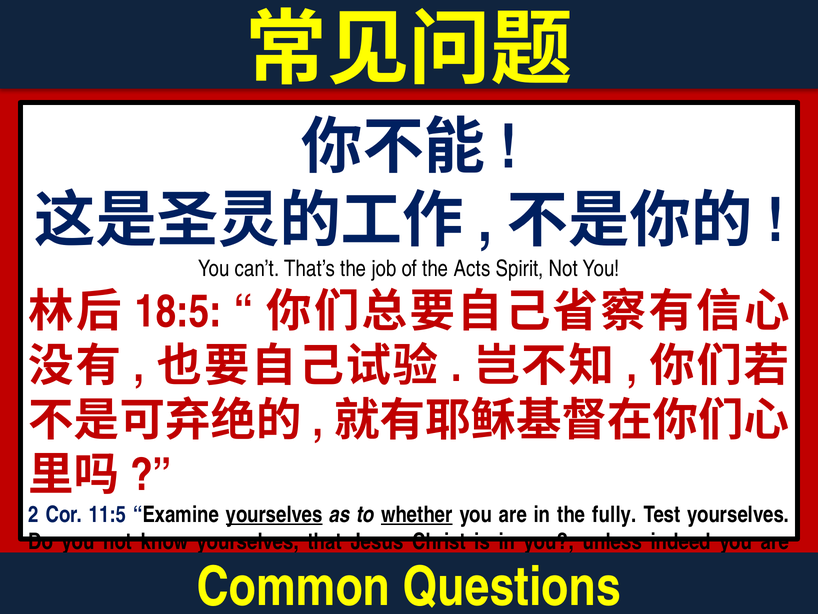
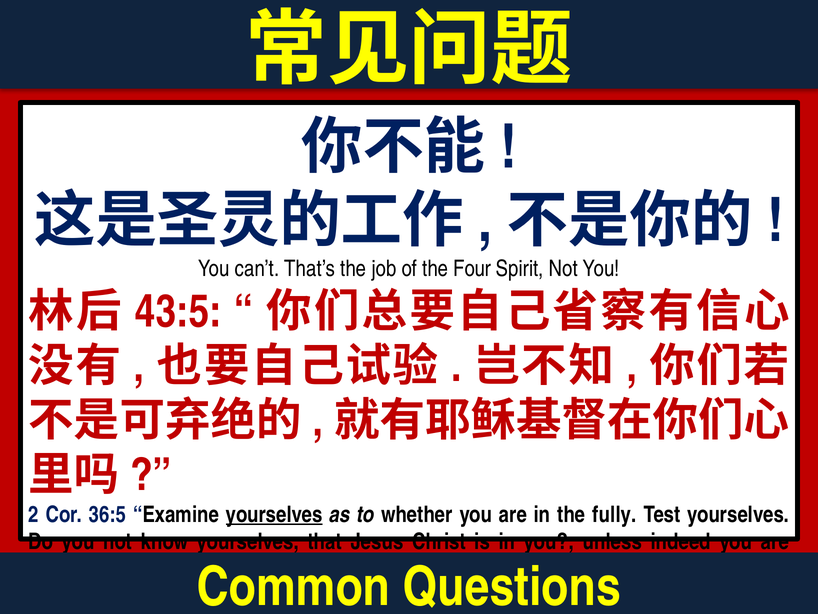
Acts: Acts -> Four
18:5: 18:5 -> 43:5
11:5: 11:5 -> 36:5
whether underline: present -> none
